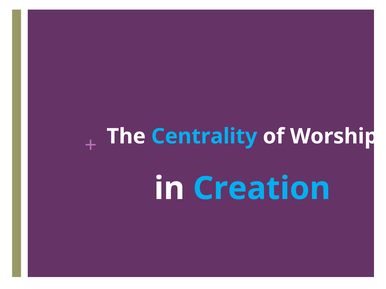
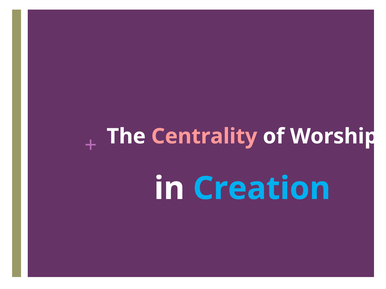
Centrality colour: light blue -> pink
